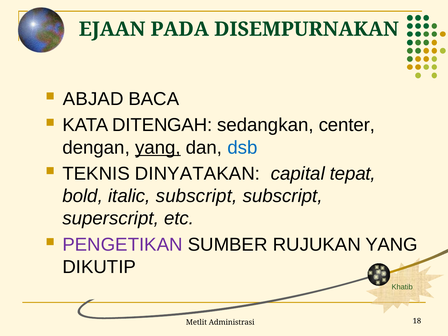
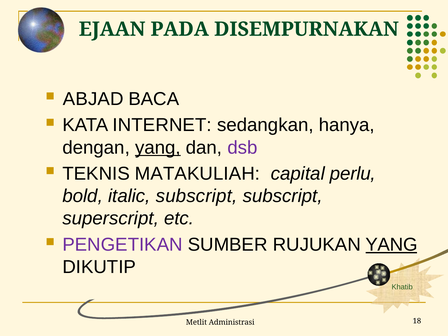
DITENGAH: DITENGAH -> INTERNET
center: center -> hanya
dsb colour: blue -> purple
DINYATAKAN: DINYATAKAN -> MATAKULIAH
tepat: tepat -> perlu
YANG at (391, 245) underline: none -> present
